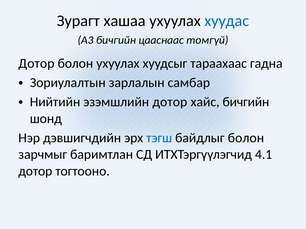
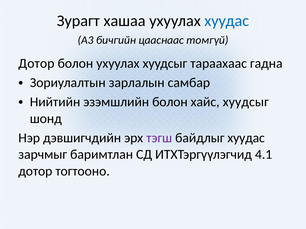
эзэмшлийн дотор: дотор -> болон
хайс бичгийн: бичгийн -> хуудсыг
тэгш colour: blue -> purple
байдлыг болон: болон -> хуудас
